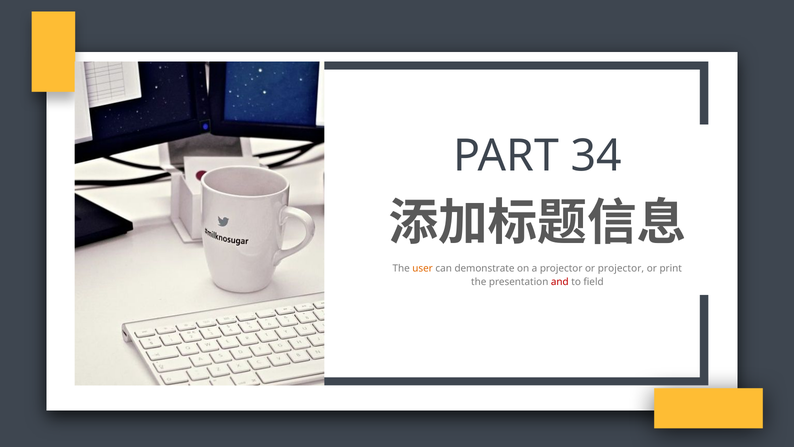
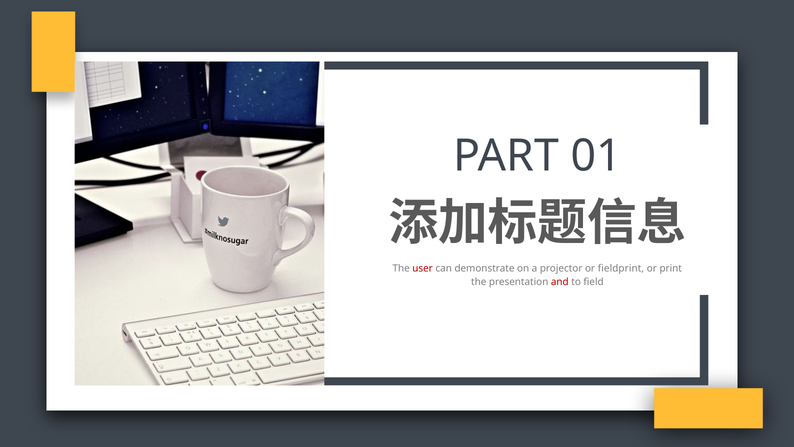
34: 34 -> 01
user colour: orange -> red
or projector: projector -> fieldprint
